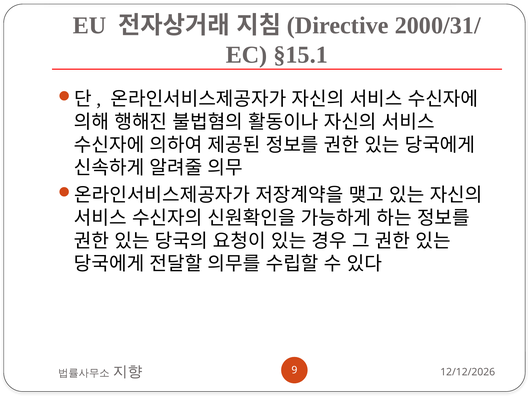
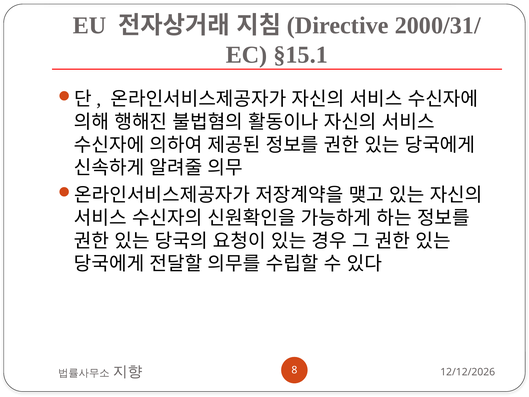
9: 9 -> 8
